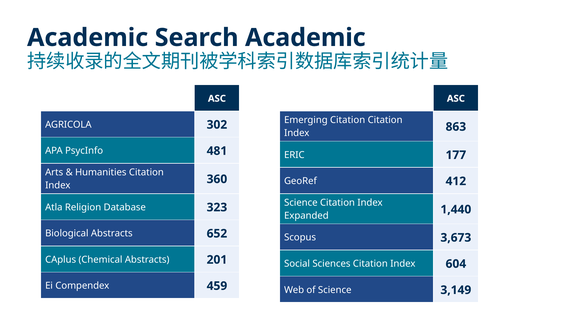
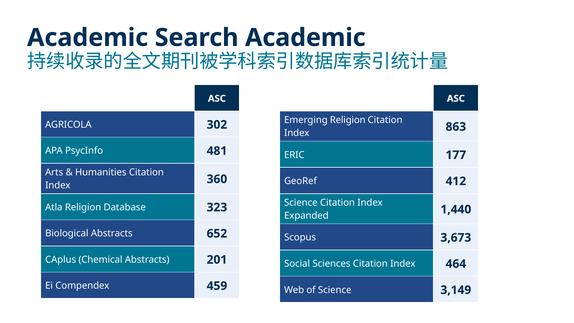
Emerging Citation: Citation -> Religion
604: 604 -> 464
